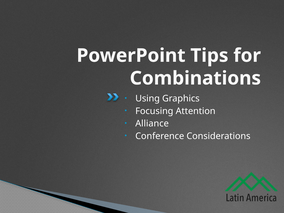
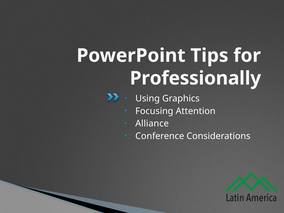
Combinations: Combinations -> Professionally
